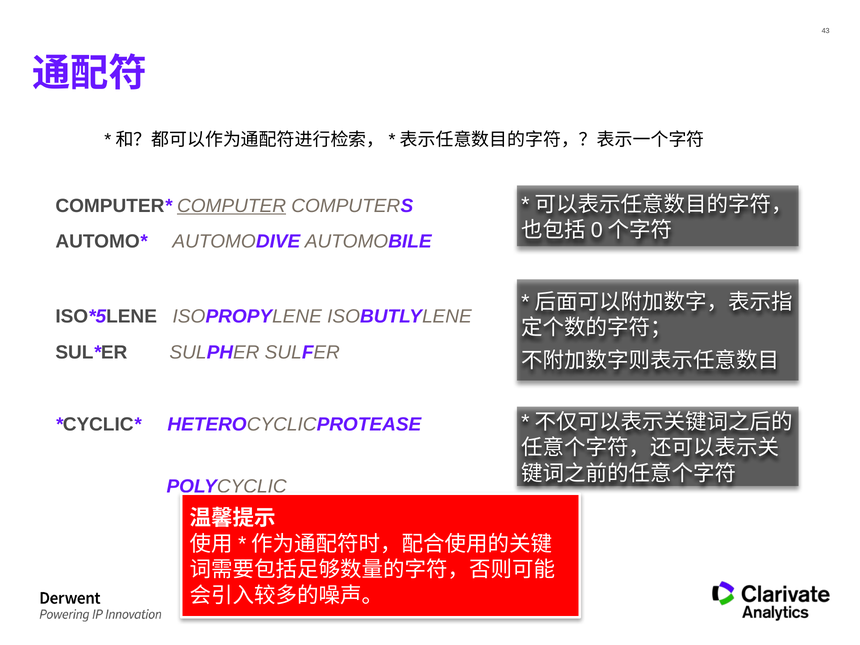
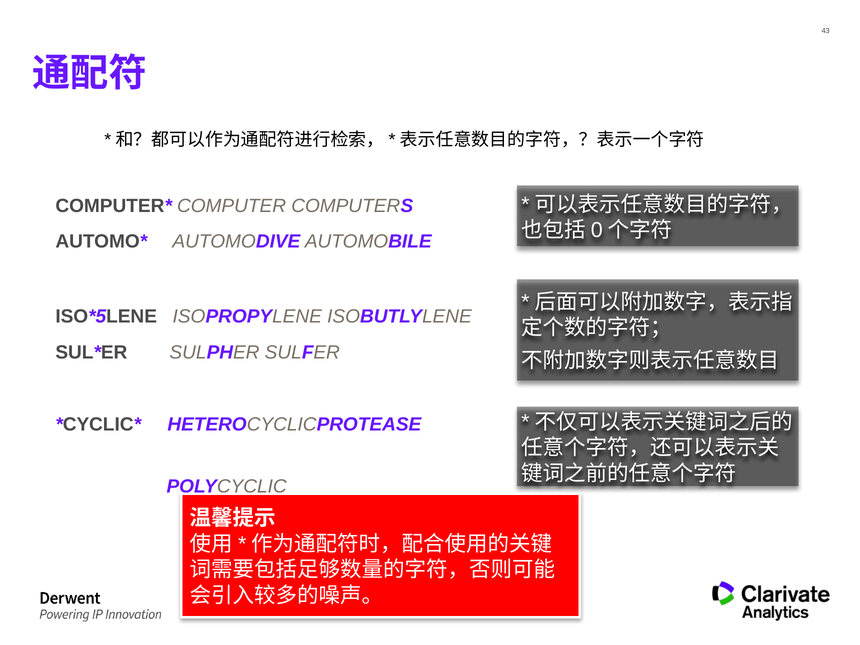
COMPUTER underline: present -> none
